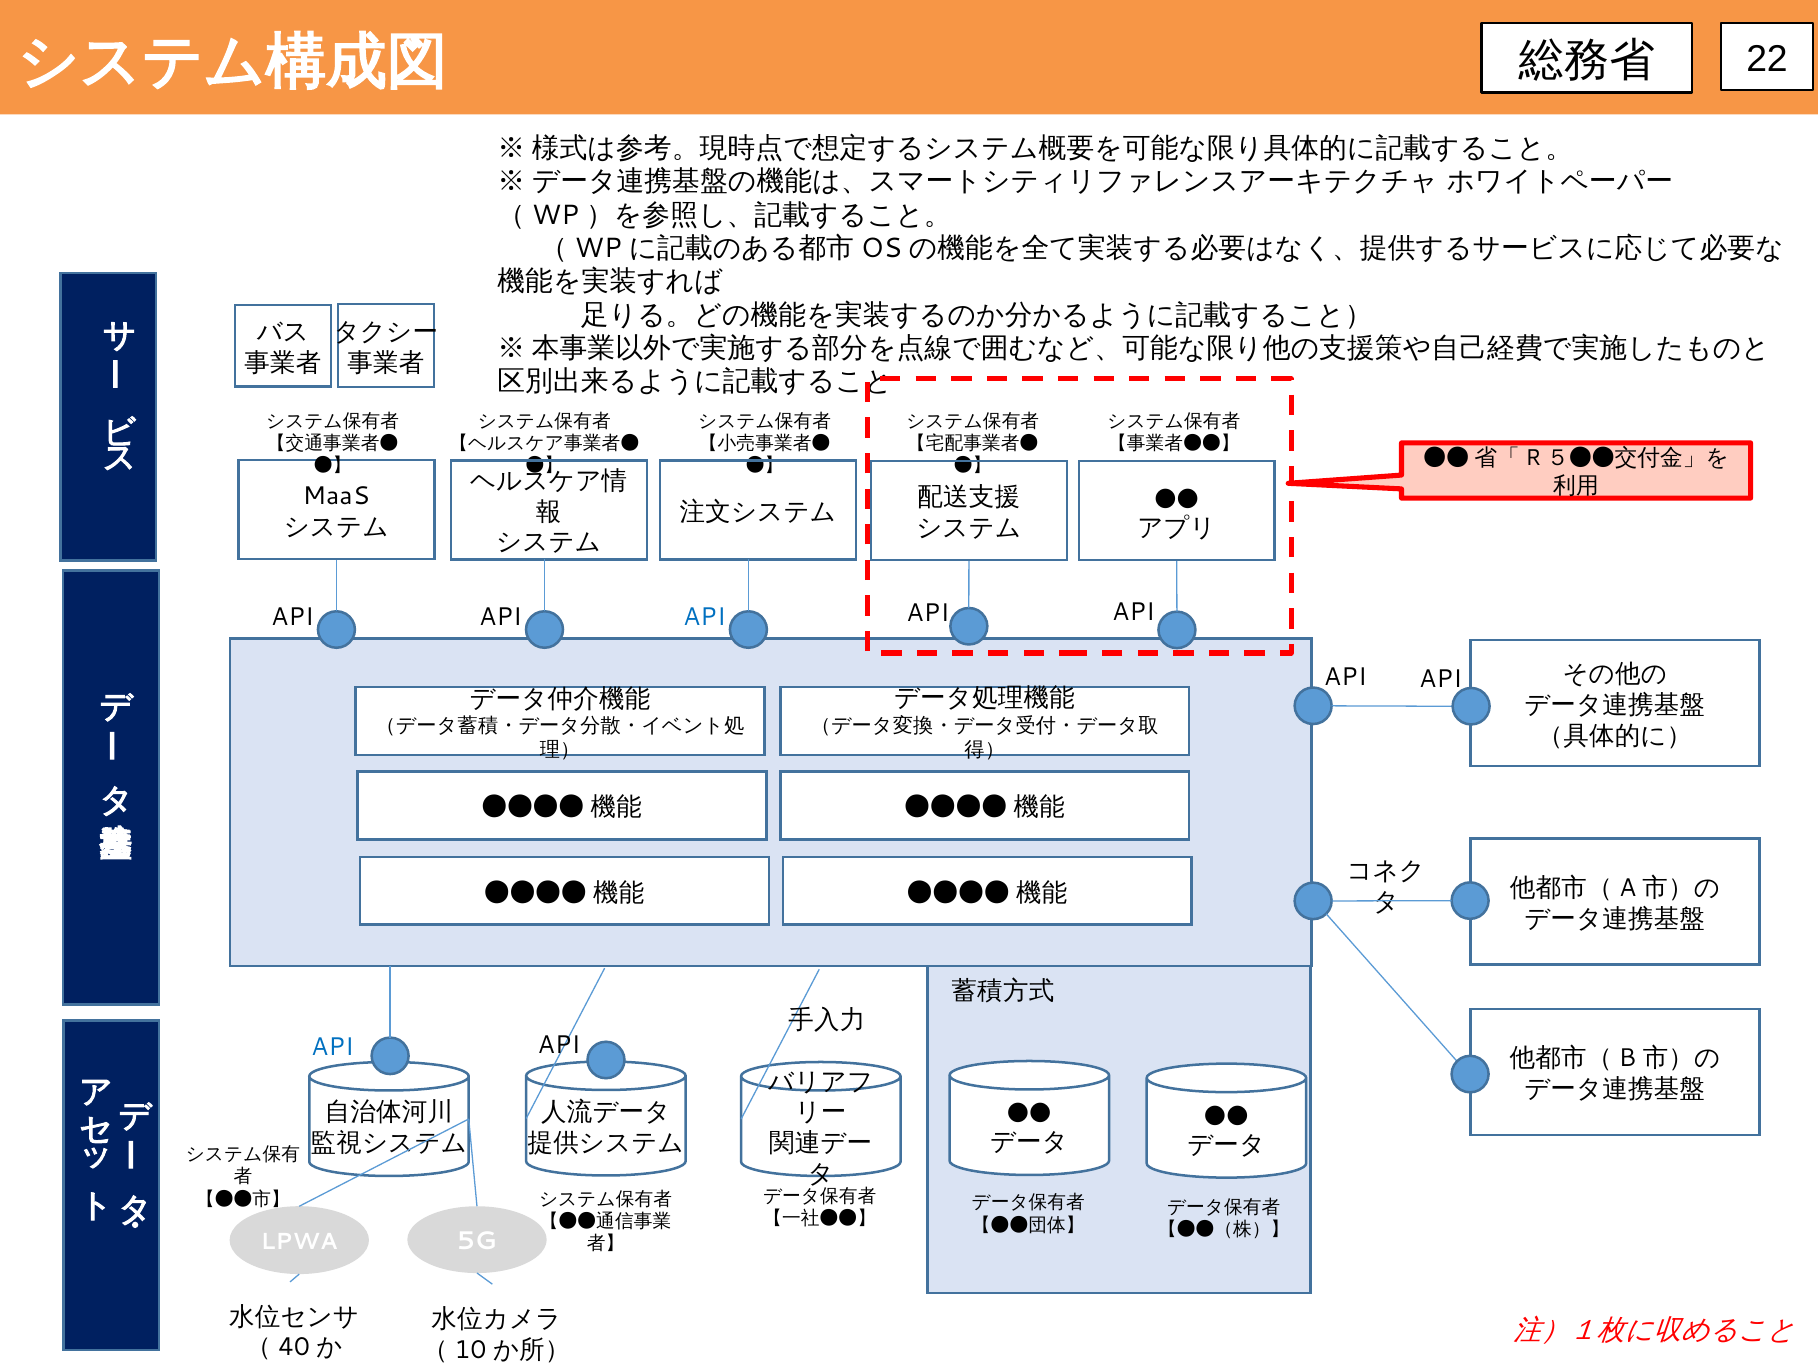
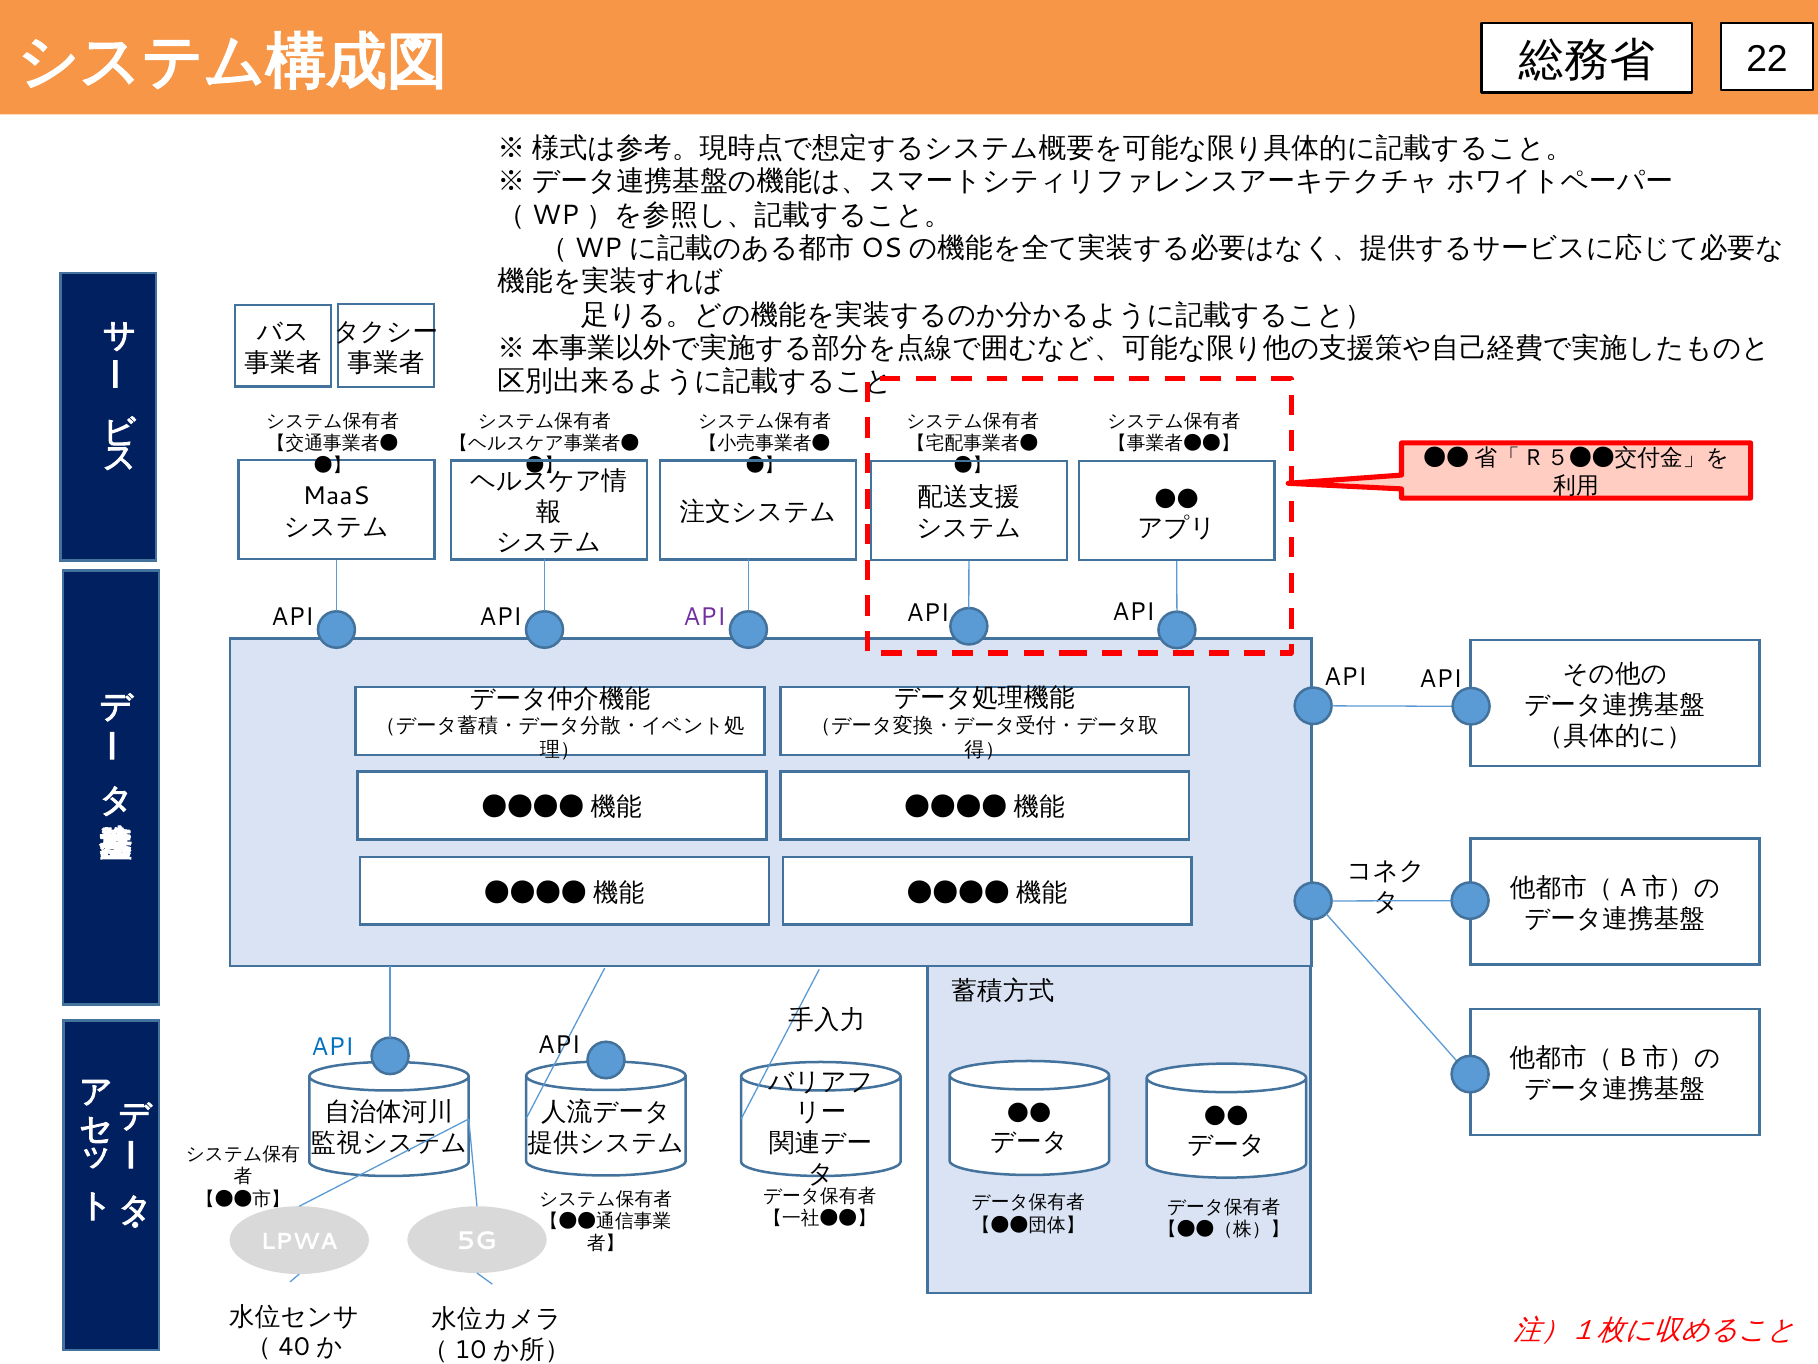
API at (704, 617) colour: blue -> purple
